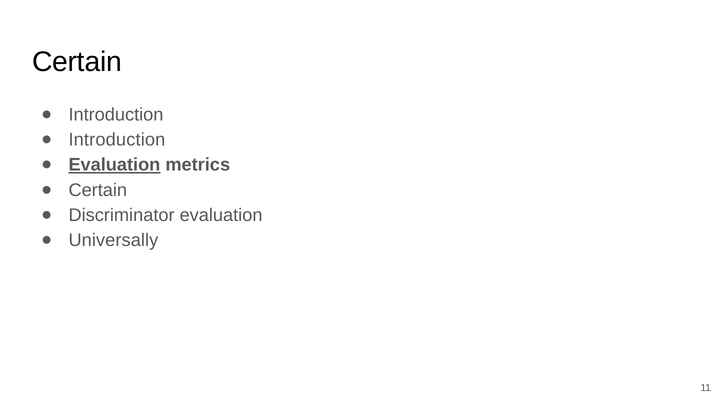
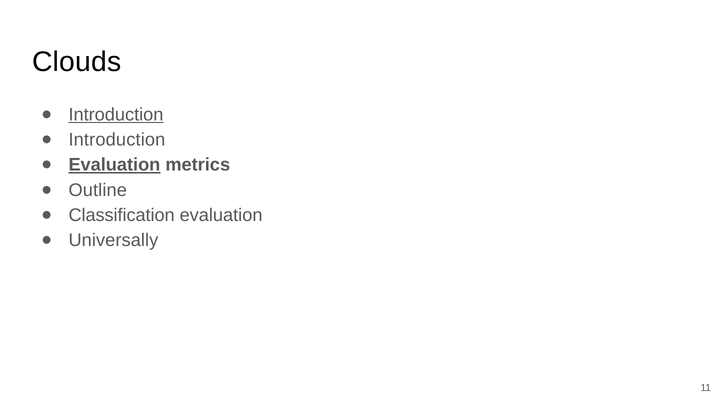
Certain at (77, 62): Certain -> Clouds
Introduction at (116, 114) underline: none -> present
Certain at (98, 190): Certain -> Outline
Discriminator: Discriminator -> Classification
